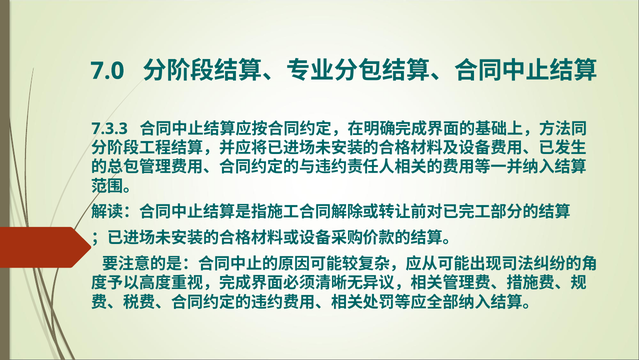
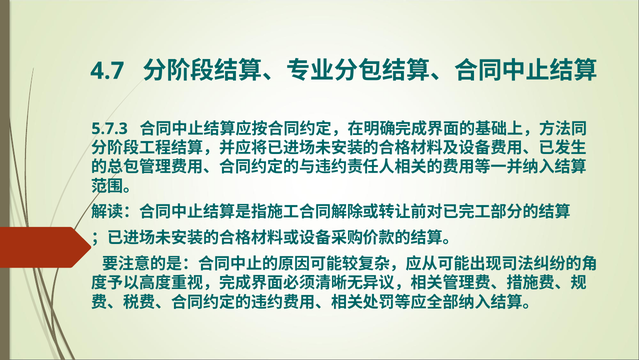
7.0: 7.0 -> 4.7
7.3.3: 7.3.3 -> 5.7.3
